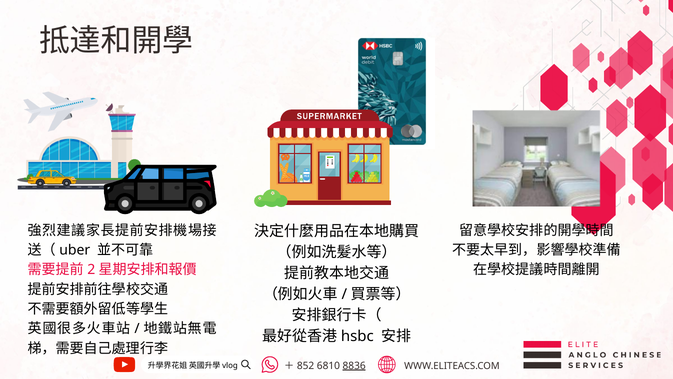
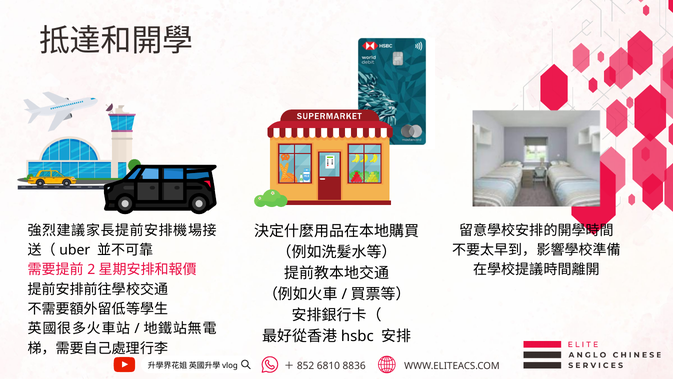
8836 underline: present -> none
